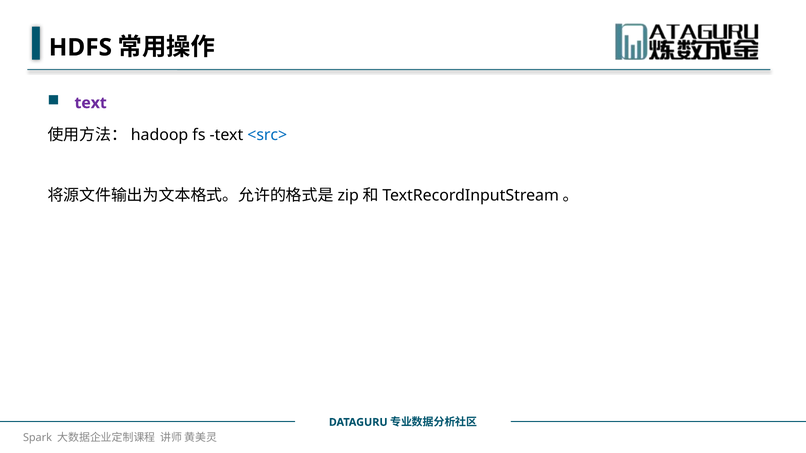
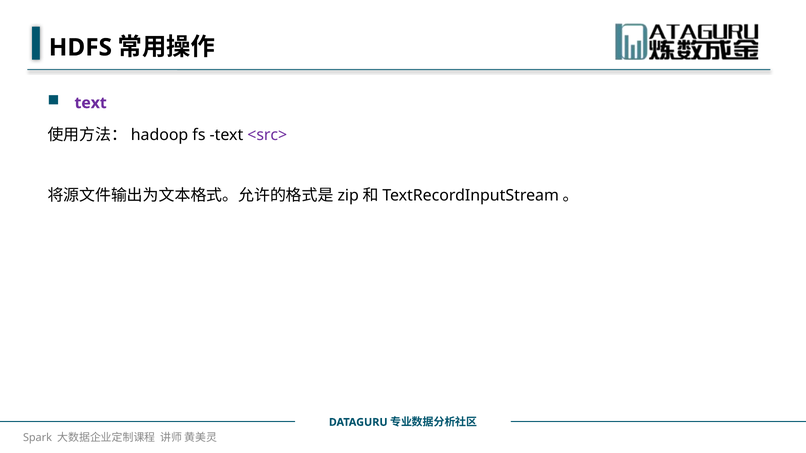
<src> colour: blue -> purple
